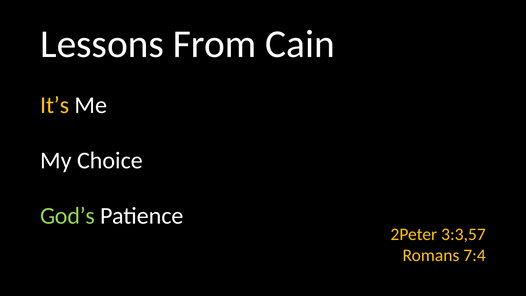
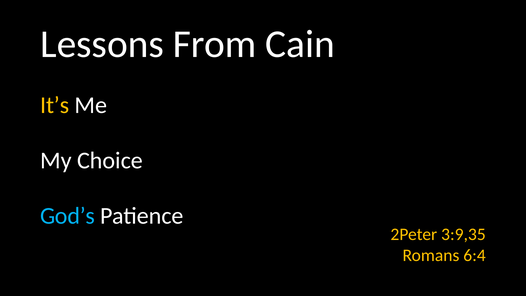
God’s colour: light green -> light blue
3:3,57: 3:3,57 -> 3:9,35
7:4: 7:4 -> 6:4
